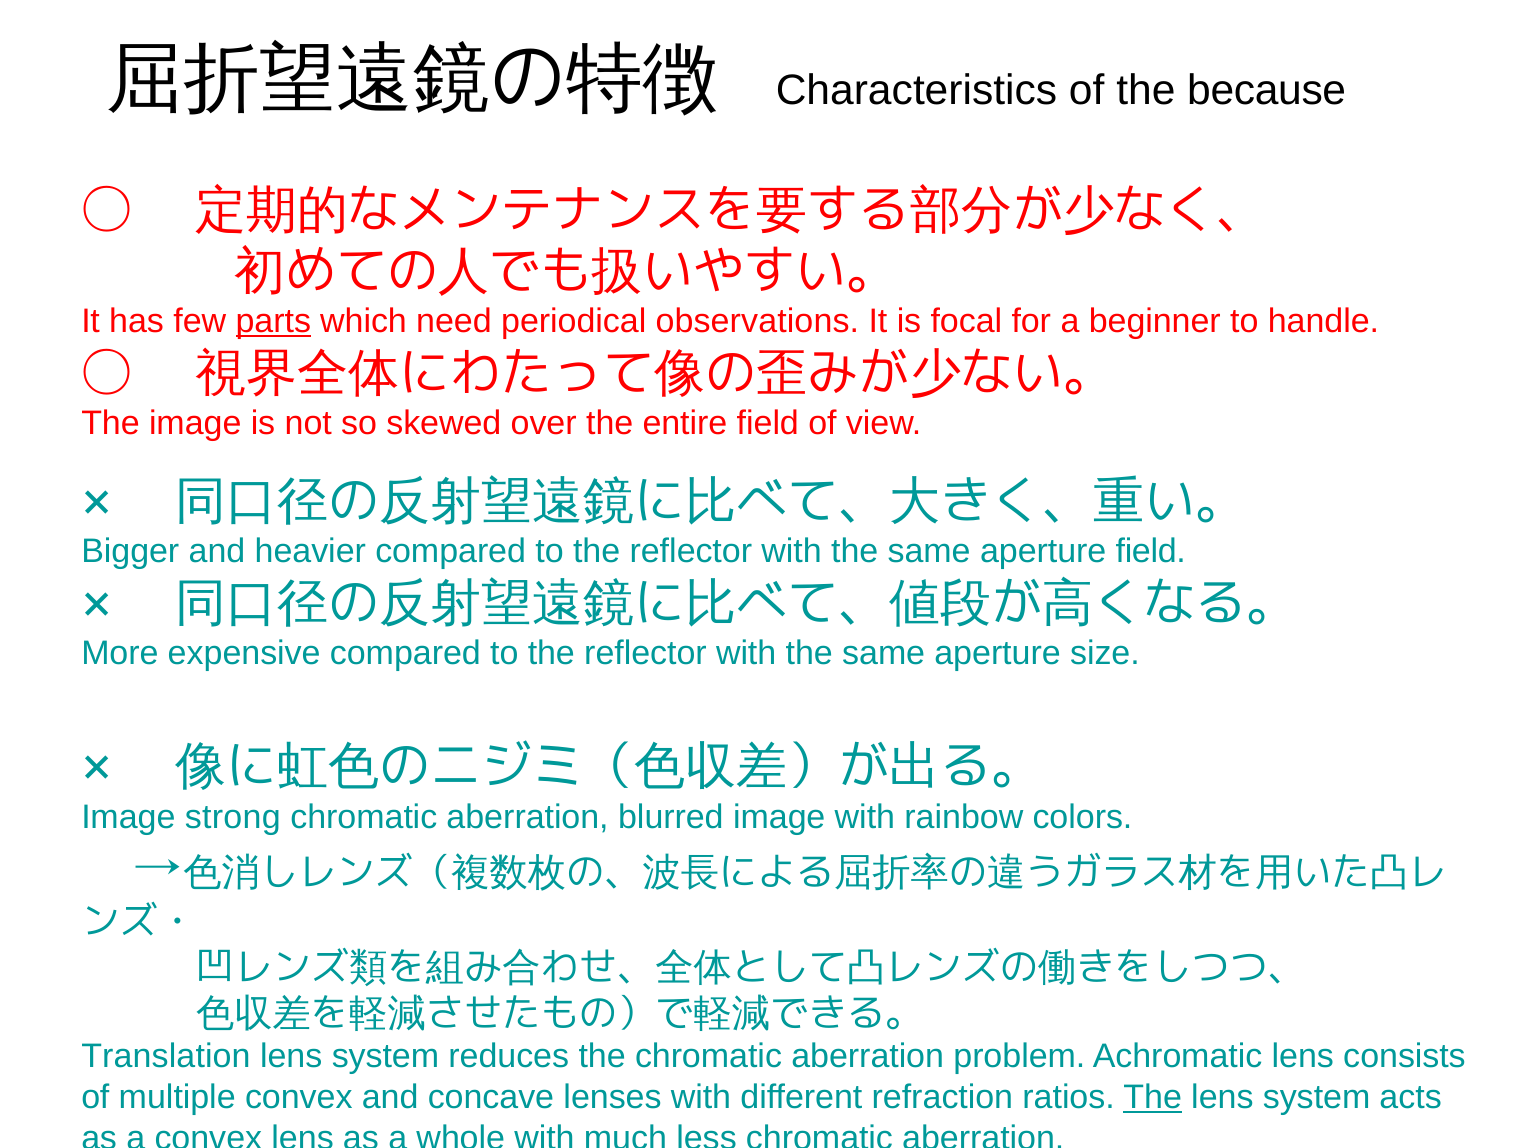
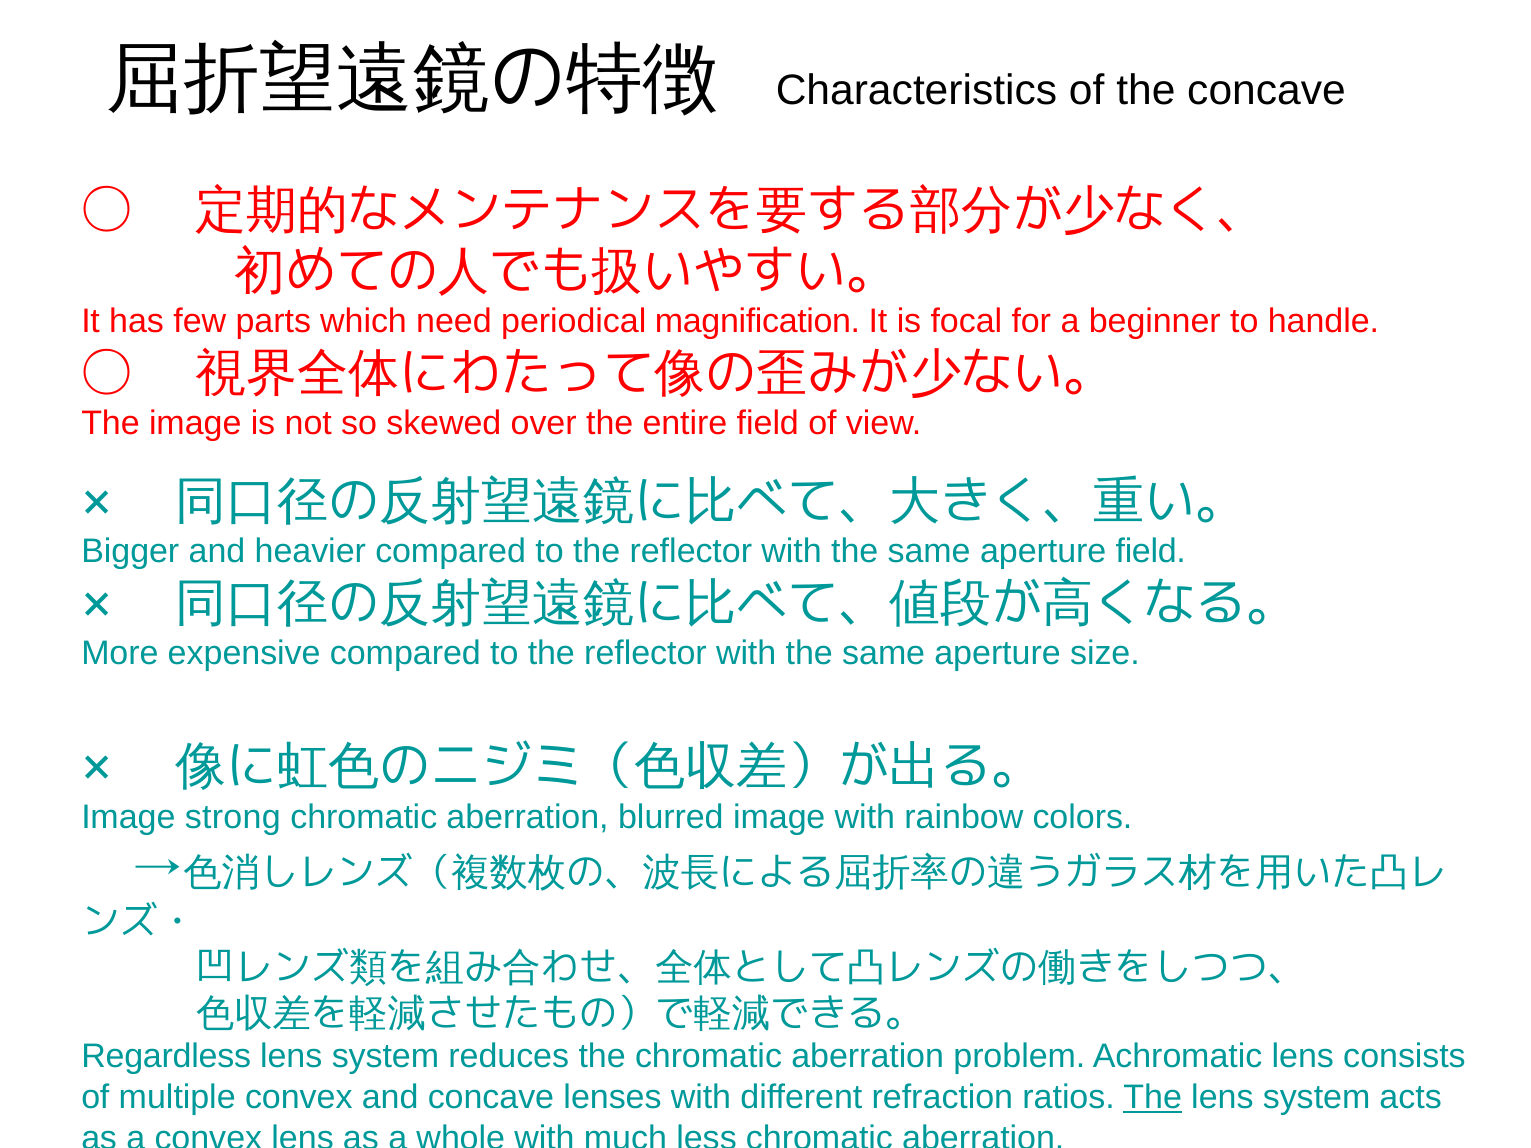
the because: because -> concave
parts underline: present -> none
observations: observations -> magnification
Translation: Translation -> Regardless
